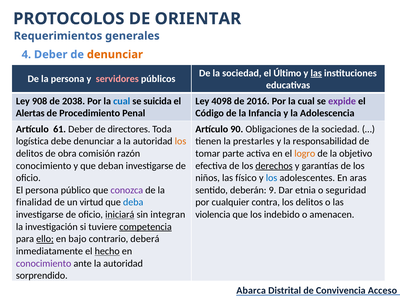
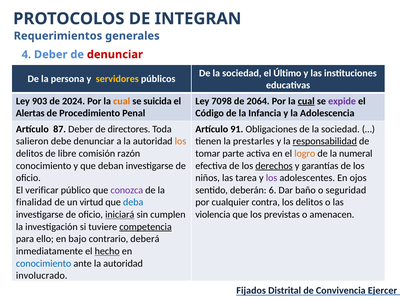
ORIENTAR: ORIENTAR -> INTEGRAN
denunciar at (115, 55) colour: orange -> red
las at (316, 73) underline: present -> none
servidores colour: pink -> yellow
908: 908 -> 903
2038: 2038 -> 2024
cual at (122, 101) colour: blue -> orange
4098: 4098 -> 7098
2016: 2016 -> 2064
cual at (306, 101) underline: none -> present
61: 61 -> 87
90: 90 -> 91
logística: logística -> salieron
responsabilidad underline: none -> present
obra: obra -> libre
objetivo: objetivo -> numeral
físico: físico -> tarea
los at (272, 178) colour: blue -> purple
aras: aras -> ojos
El persona: persona -> verificar
9: 9 -> 6
etnia: etnia -> baño
integran: integran -> cumplen
indebido: indebido -> previstas
ello underline: present -> none
conocimiento at (44, 263) colour: purple -> blue
sorprendido: sorprendido -> involucrado
Abarca: Abarca -> Fijados
Acceso: Acceso -> Ejercer
